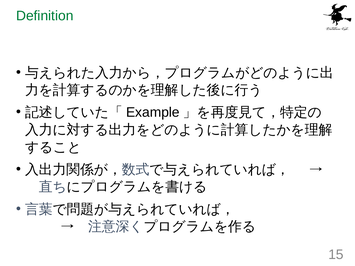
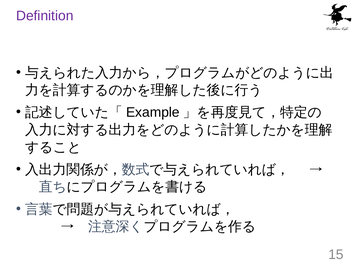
Definition colour: green -> purple
